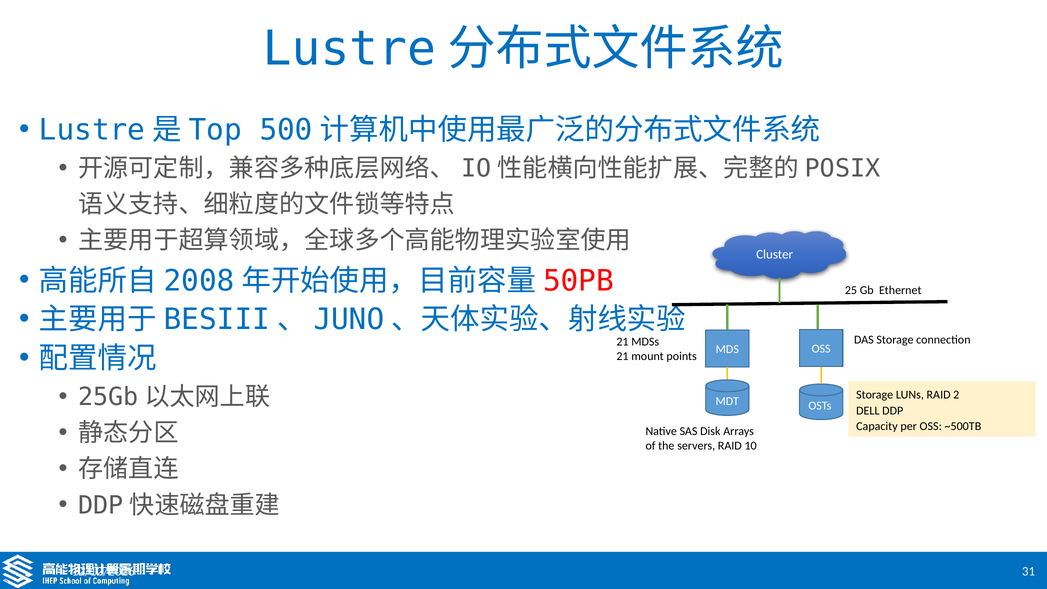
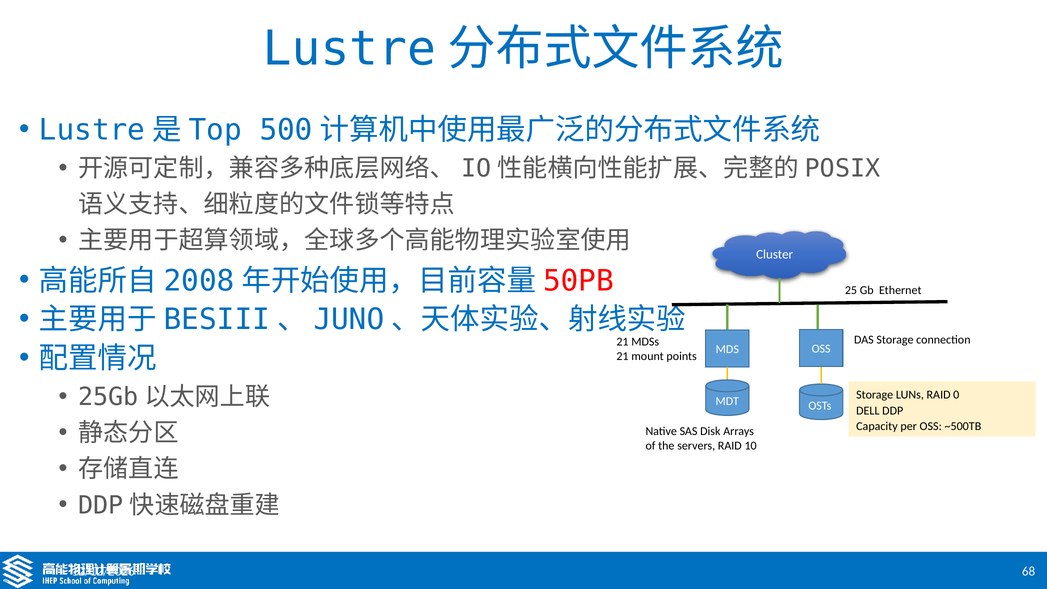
2: 2 -> 0
31: 31 -> 68
